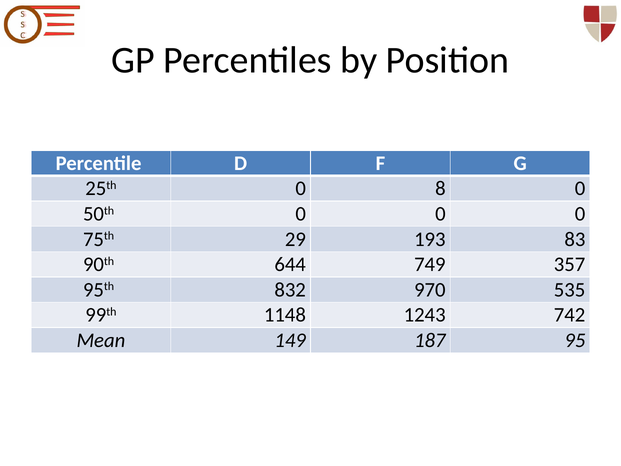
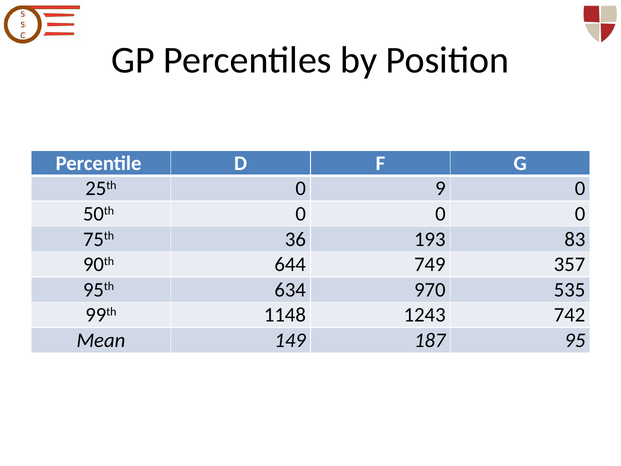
8: 8 -> 9
29: 29 -> 36
832: 832 -> 634
